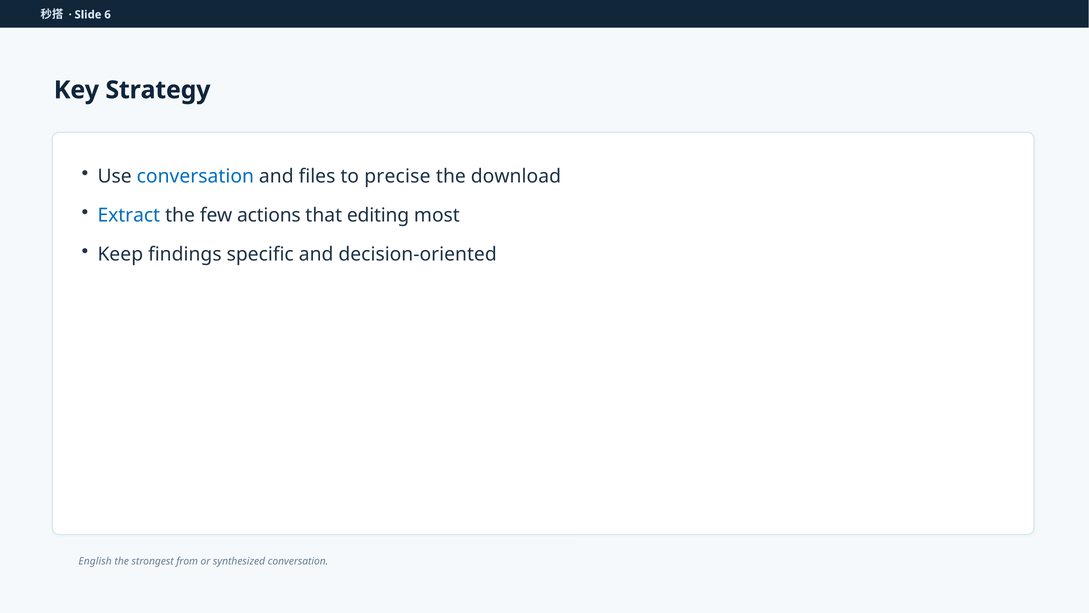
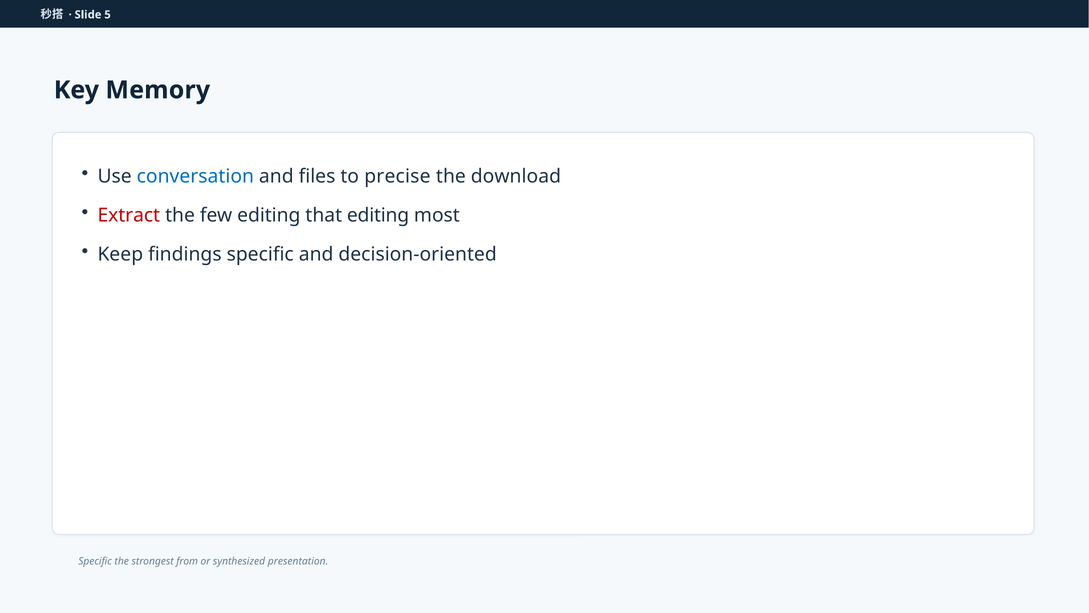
6: 6 -> 5
Strategy: Strategy -> Memory
Extract colour: blue -> red
few actions: actions -> editing
English at (95, 561): English -> Specific
synthesized conversation: conversation -> presentation
